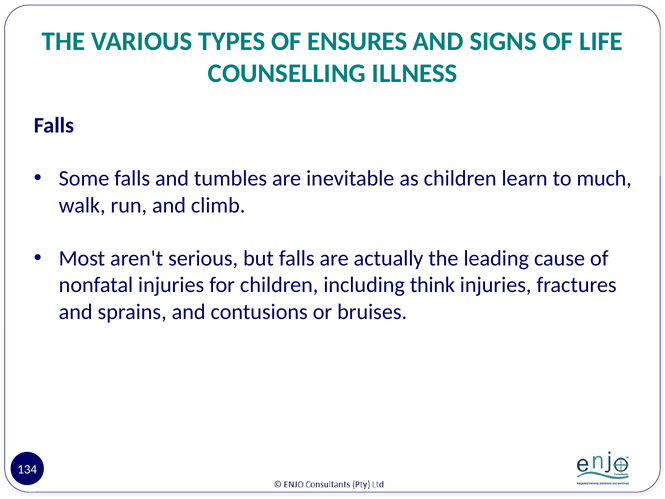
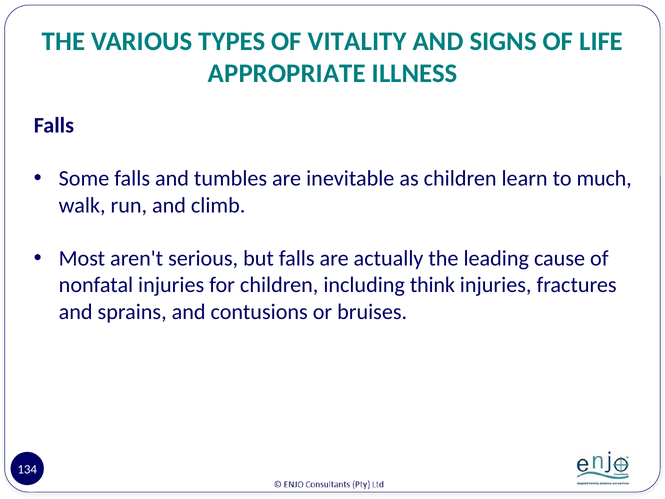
ENSURES: ENSURES -> VITALITY
COUNSELLING: COUNSELLING -> APPROPRIATE
